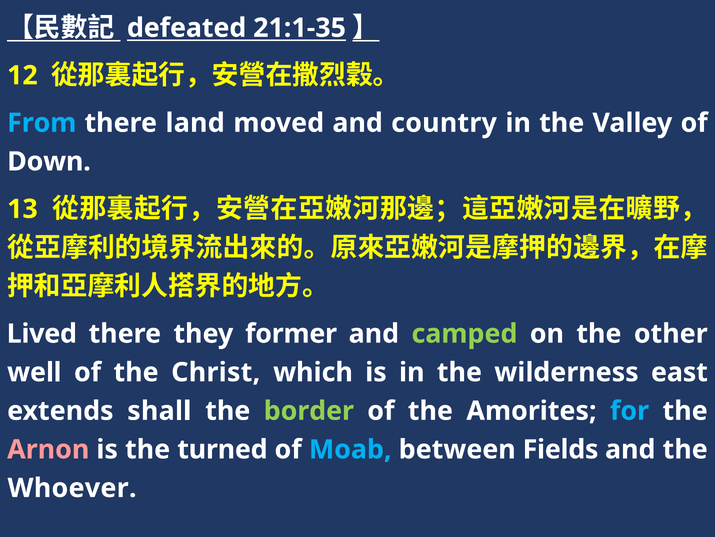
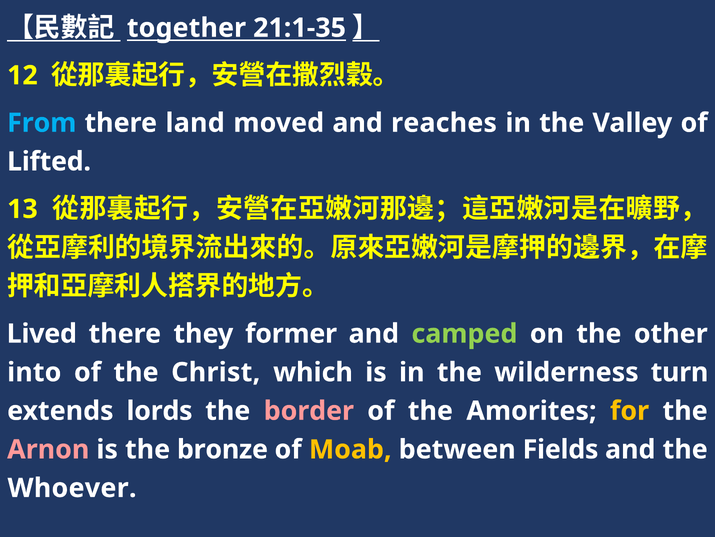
defeated: defeated -> together
country: country -> reaches
Down: Down -> Lifted
well: well -> into
east: east -> turn
shall: shall -> lords
border colour: light green -> pink
for colour: light blue -> yellow
turned: turned -> bronze
Moab colour: light blue -> yellow
